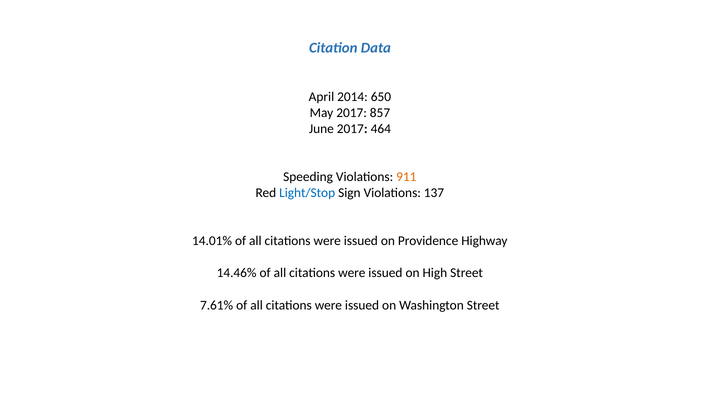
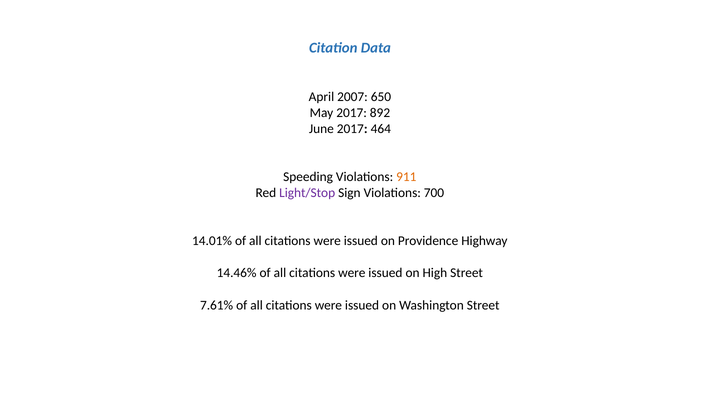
2014: 2014 -> 2007
857: 857 -> 892
Light/Stop colour: blue -> purple
137: 137 -> 700
